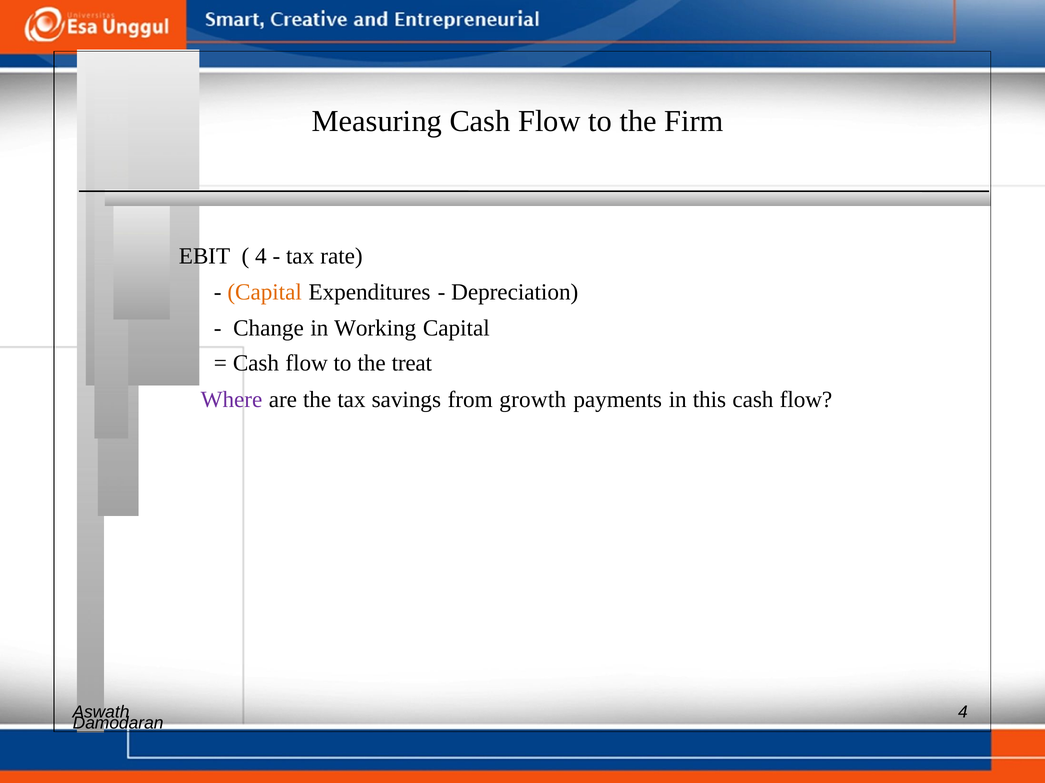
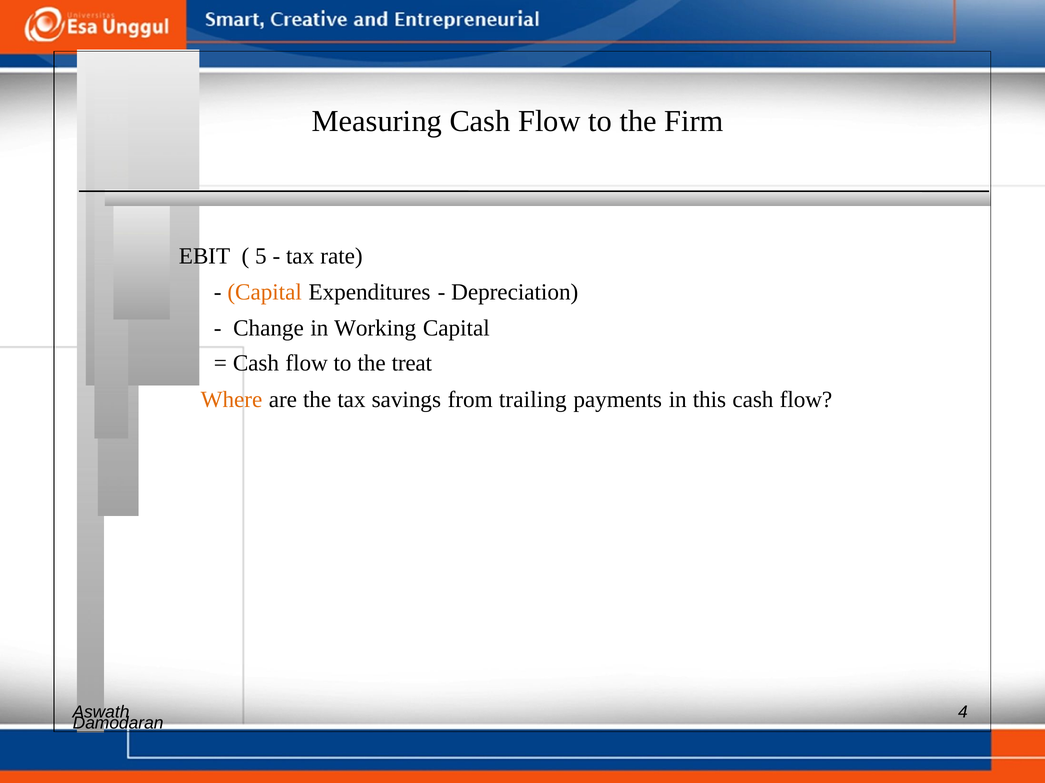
4 at (261, 256): 4 -> 5
Where colour: purple -> orange
growth: growth -> trailing
